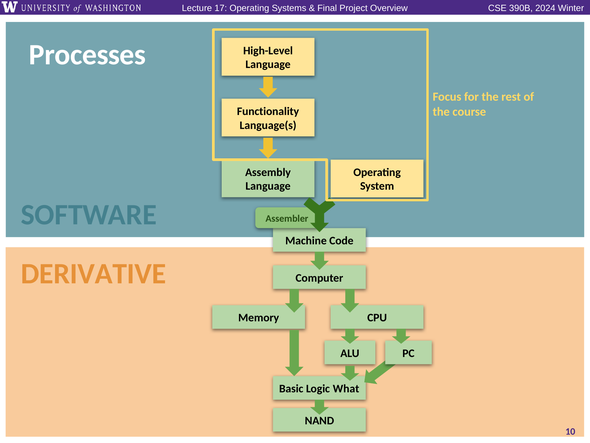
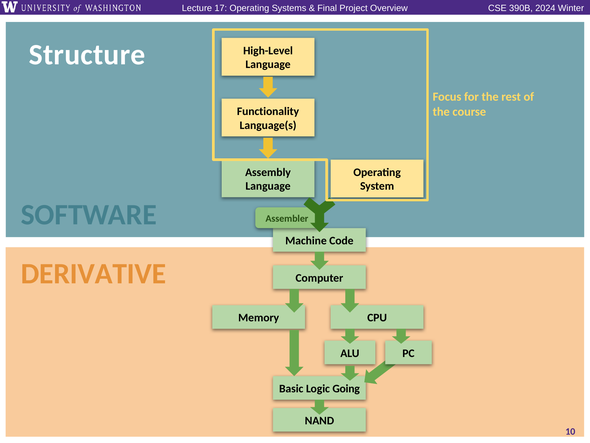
Processes: Processes -> Structure
What: What -> Going
